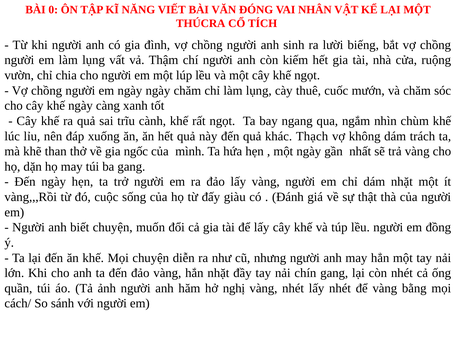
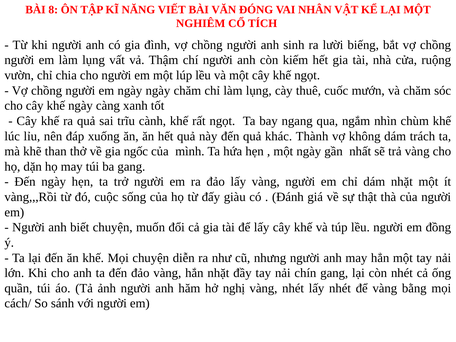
0: 0 -> 8
THÚCRA: THÚCRA -> NGHIÊM
Thạch: Thạch -> Thành
